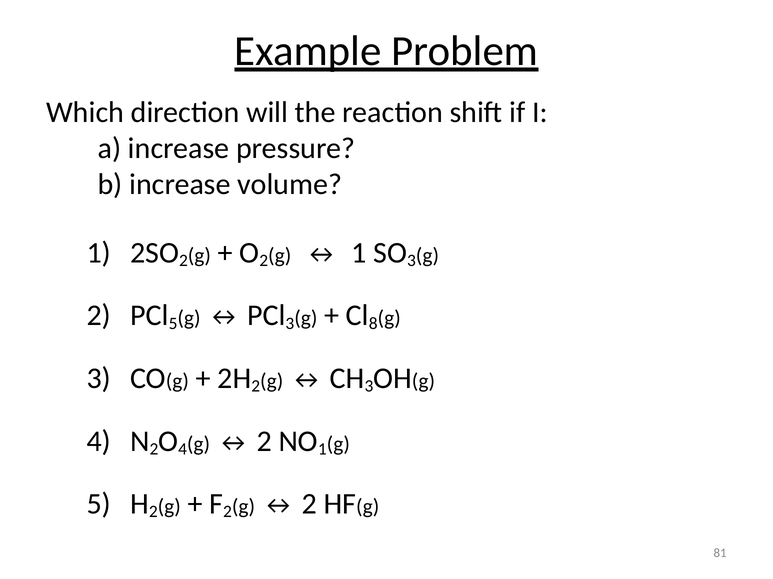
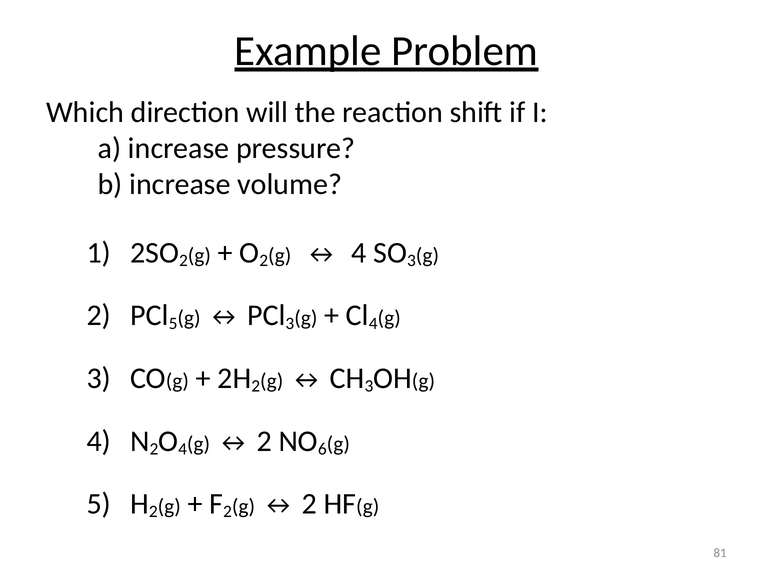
1 at (359, 253): 1 -> 4
8 at (373, 324): 8 -> 4
1 at (322, 450): 1 -> 6
